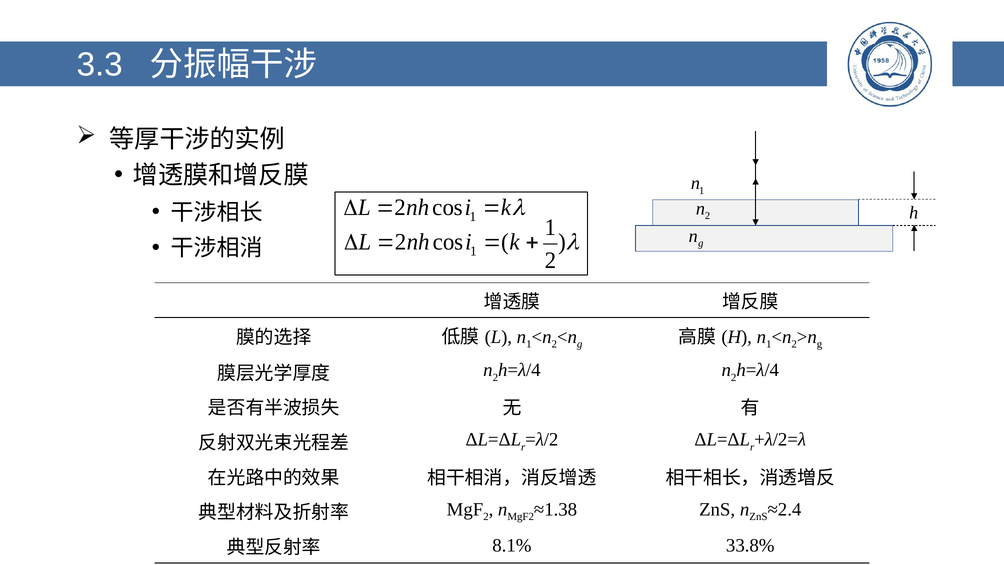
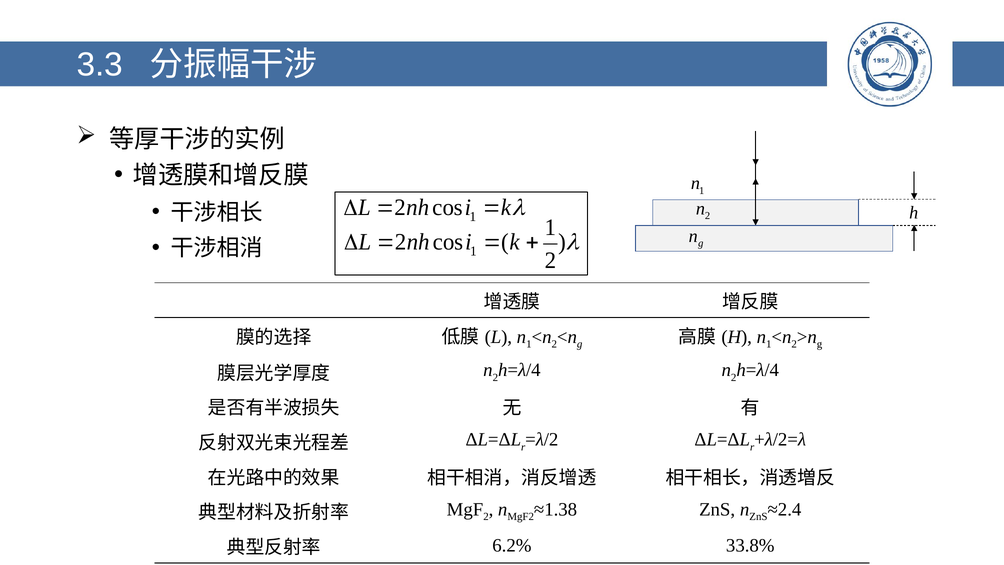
8.1%: 8.1% -> 6.2%
